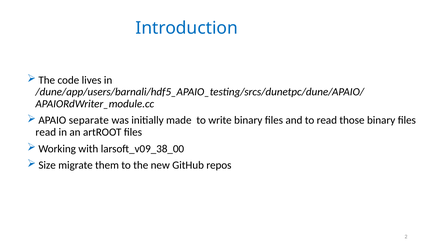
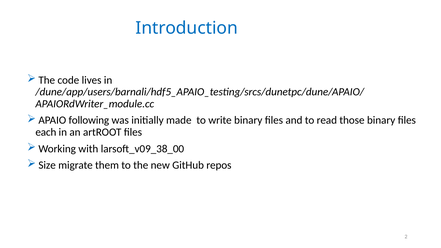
separate: separate -> following
read at (46, 132): read -> each
